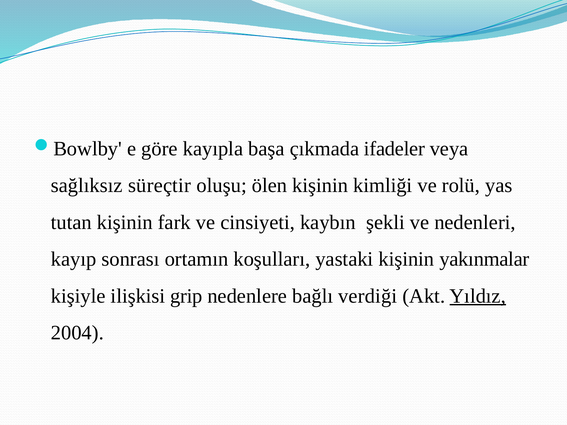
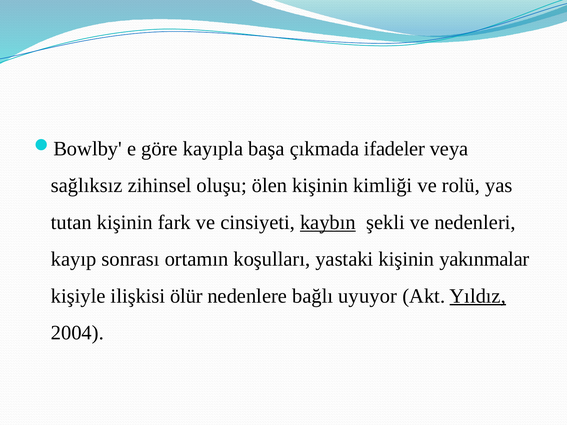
süreçtir: süreçtir -> zihinsel
kaybın underline: none -> present
grip: grip -> ölür
verdiği: verdiği -> uyuyor
